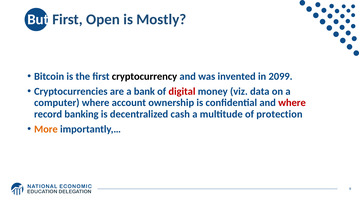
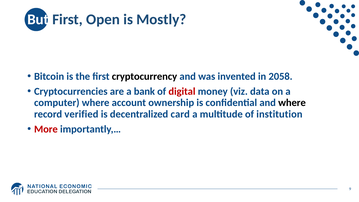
2099: 2099 -> 2058
where at (292, 103) colour: red -> black
banking: banking -> verified
cash: cash -> card
protection: protection -> institution
More colour: orange -> red
